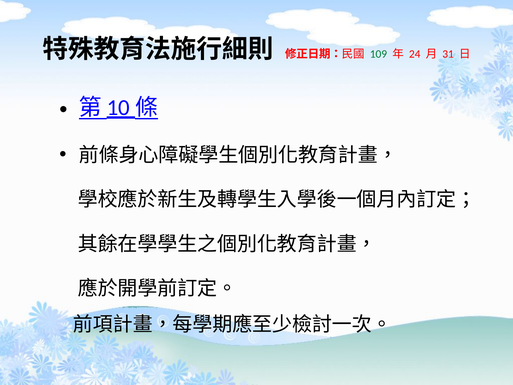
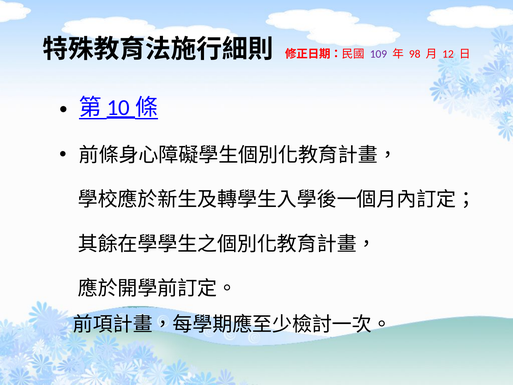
109 colour: green -> purple
24: 24 -> 98
31: 31 -> 12
